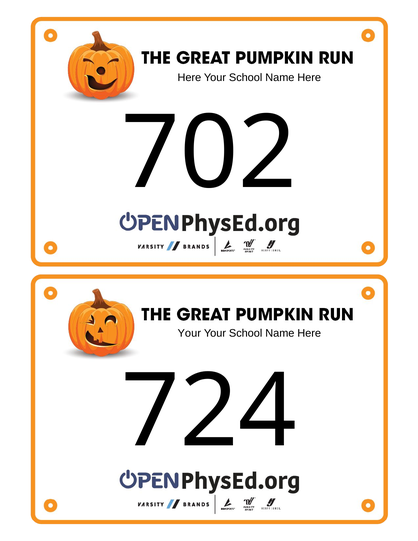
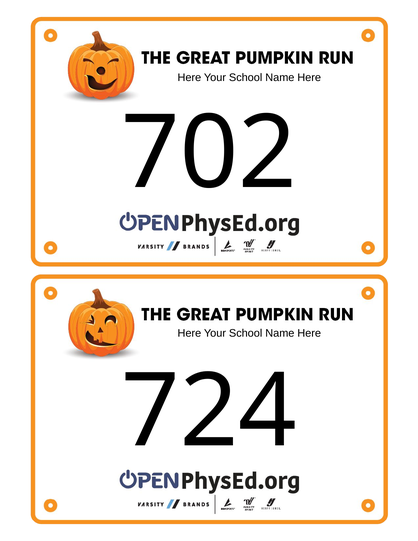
Your at (189, 333): Your -> Here
